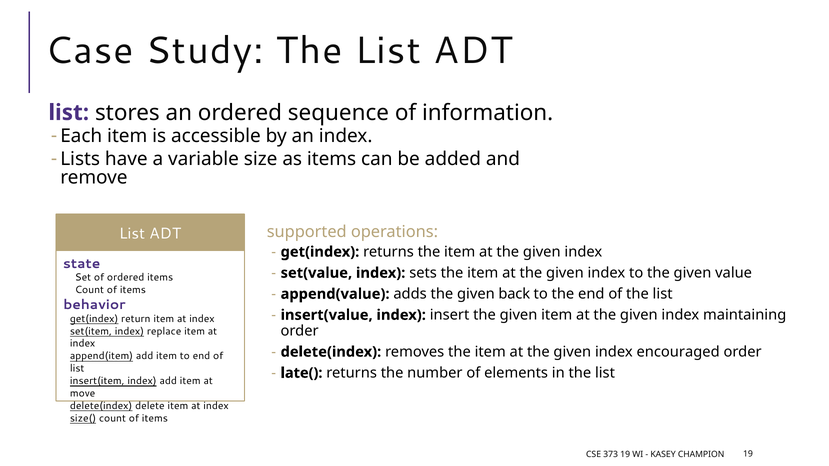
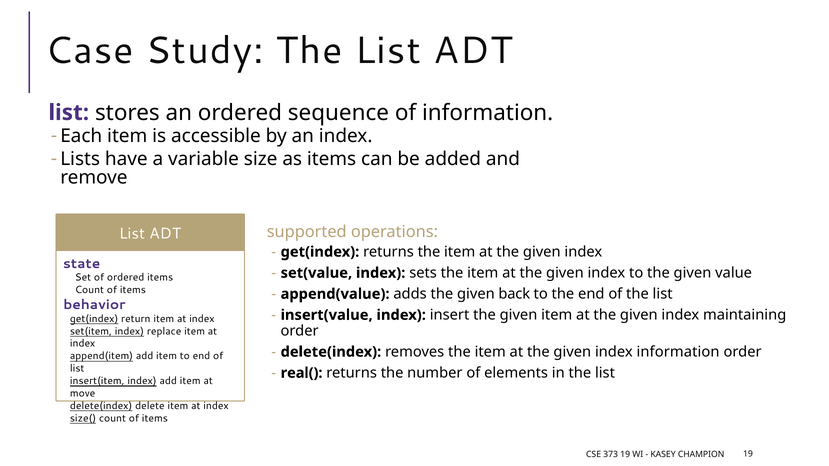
index encouraged: encouraged -> information
late(: late( -> real(
